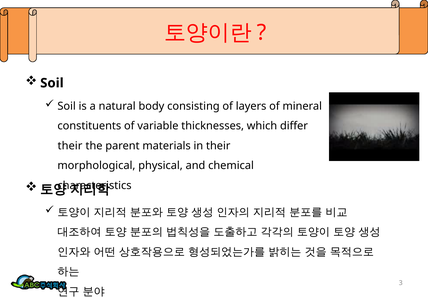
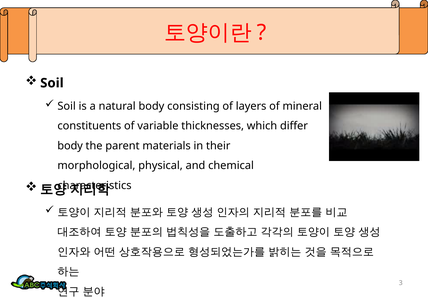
their at (70, 145): their -> body
